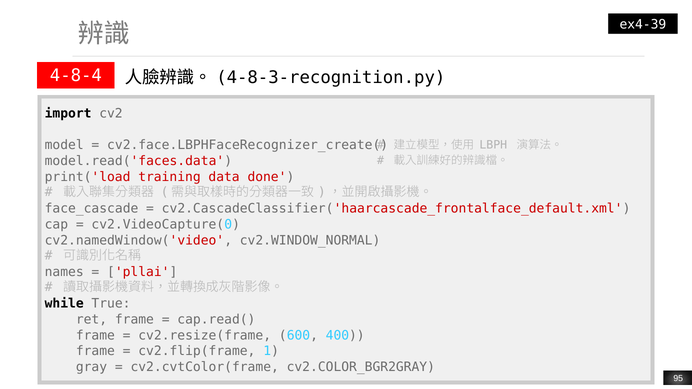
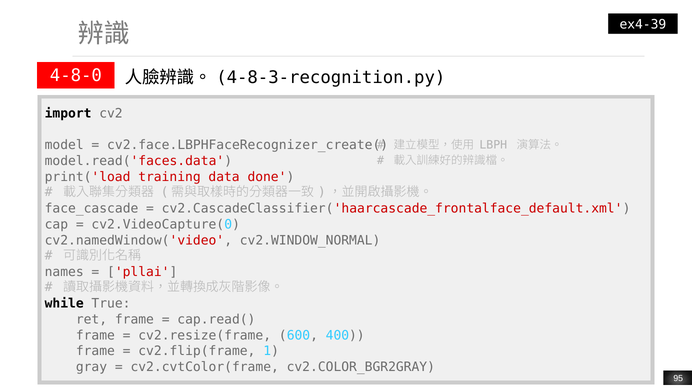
4-8-4: 4-8-4 -> 4-8-0
